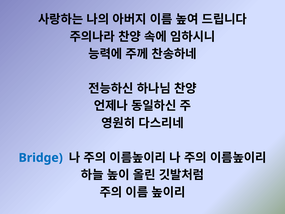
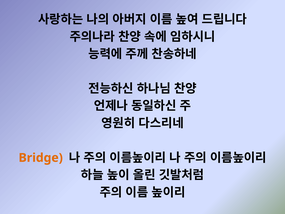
Bridge colour: blue -> orange
